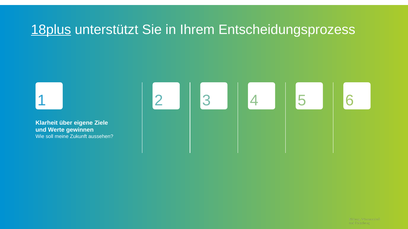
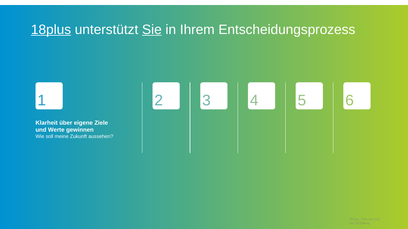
Sie underline: none -> present
